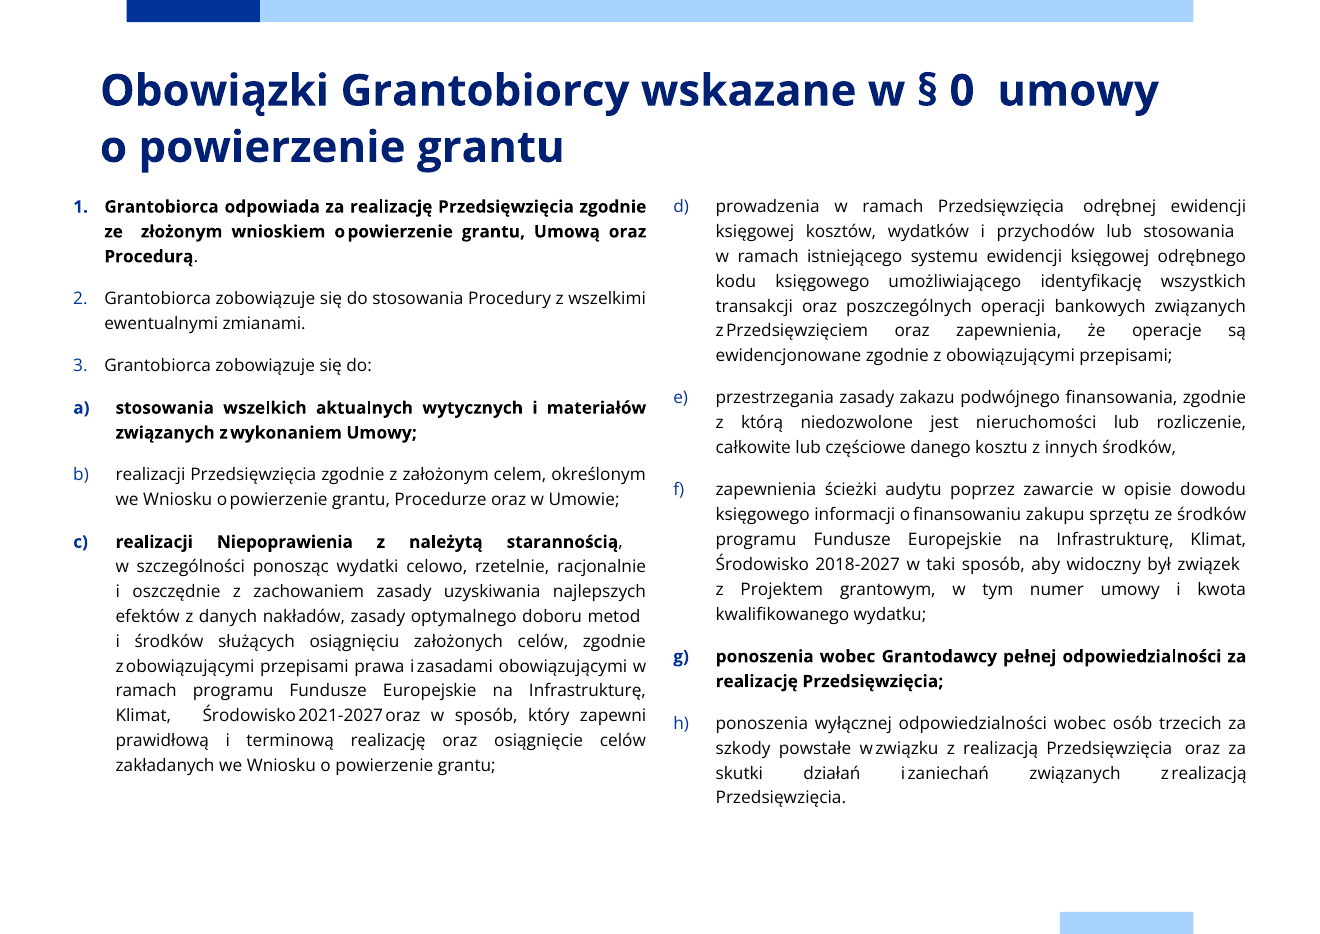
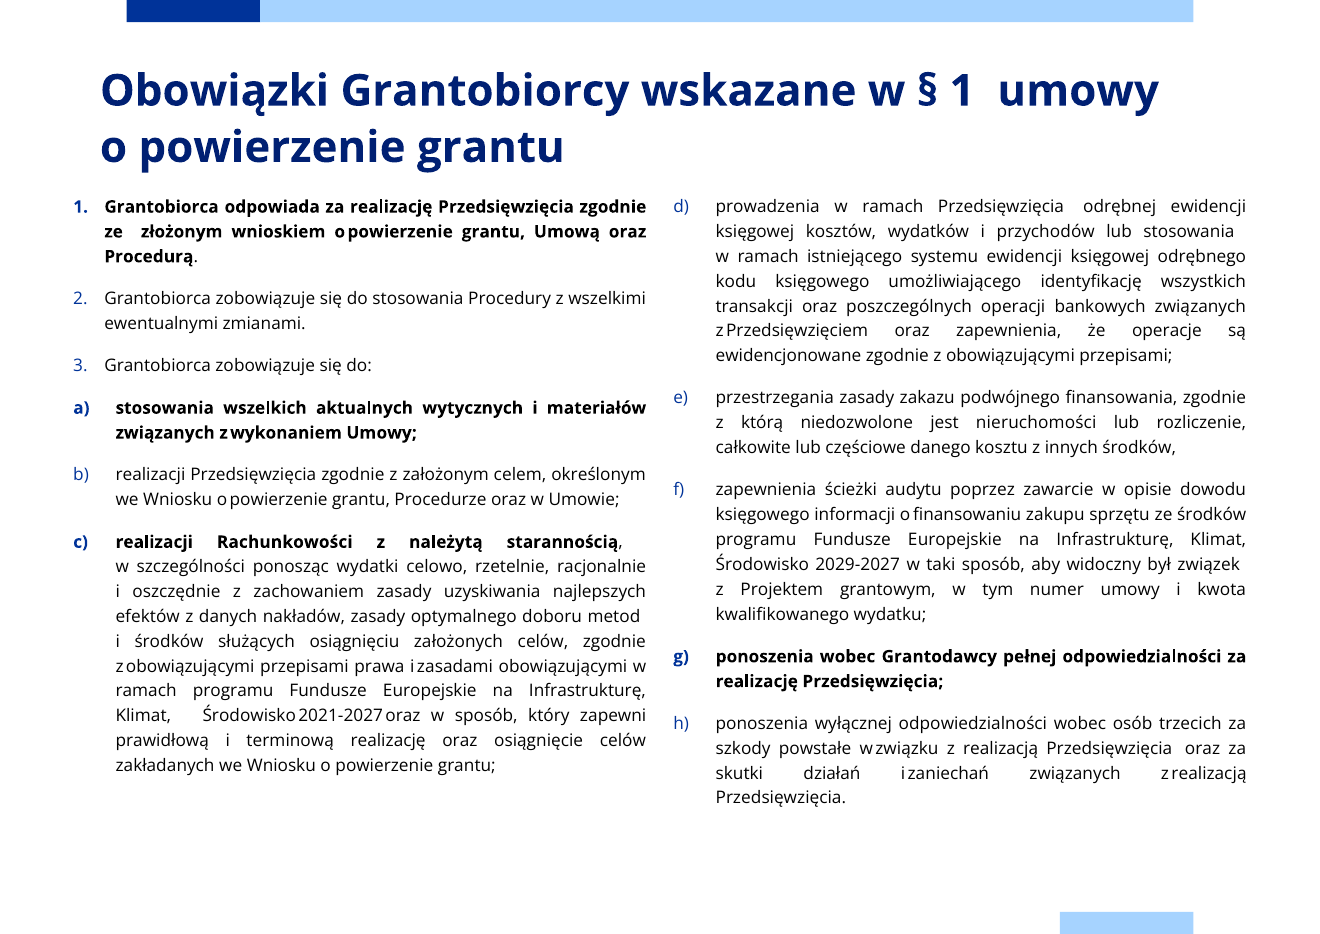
0 at (962, 91): 0 -> 1
Niepoprawienia: Niepoprawienia -> Rachunkowości
2018-2027: 2018-2027 -> 2029-2027
